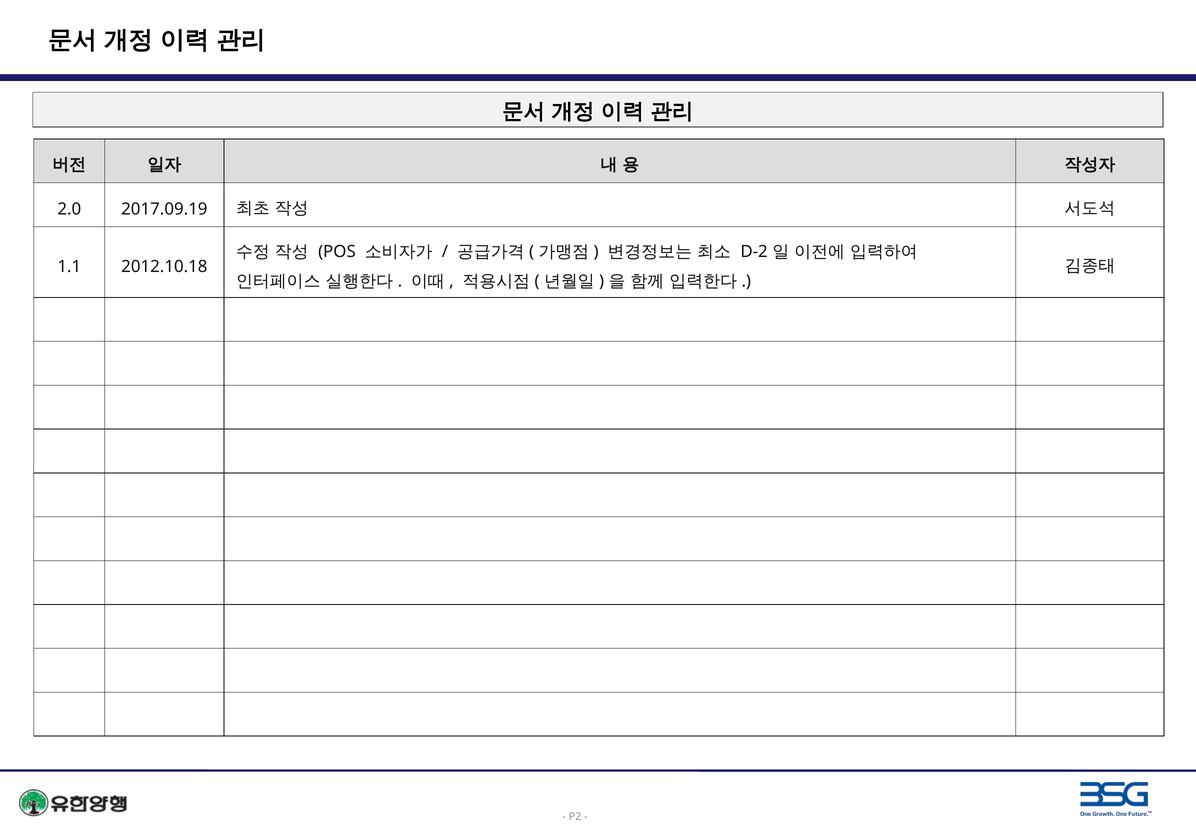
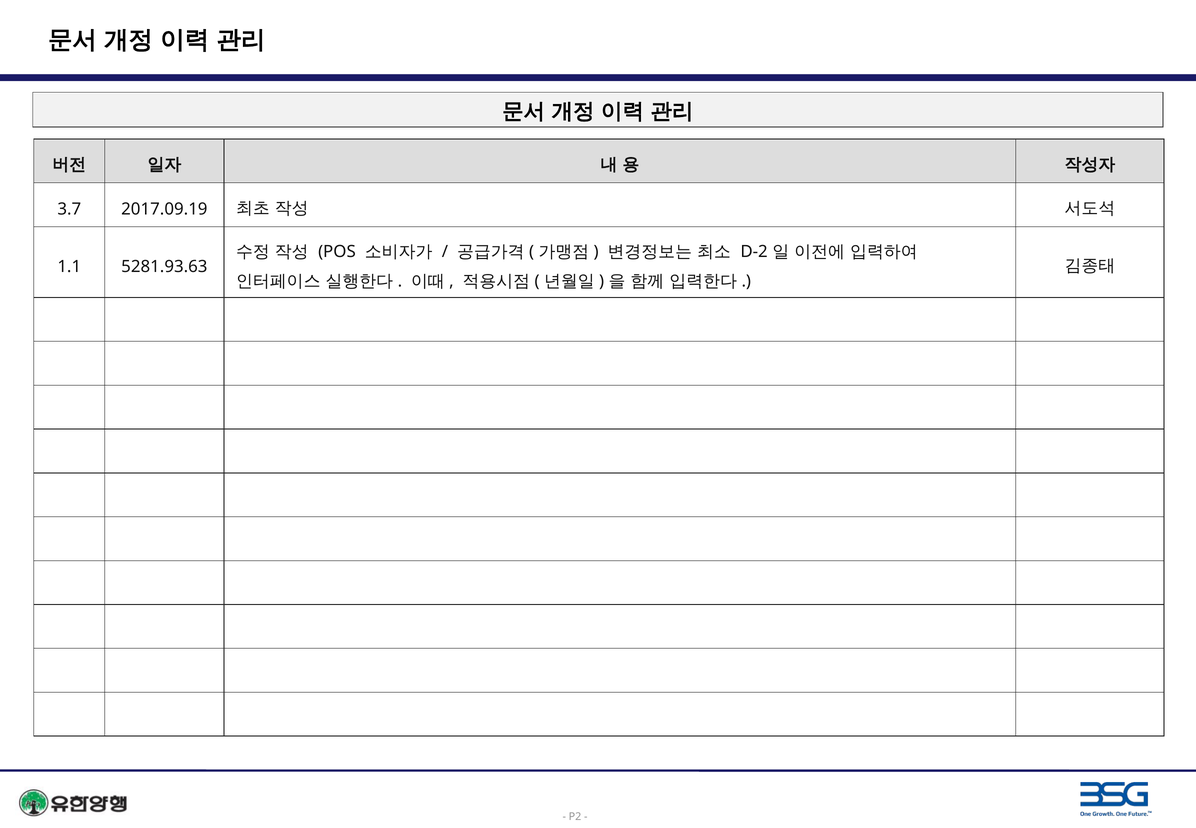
2.0: 2.0 -> 3.7
2012.10.18: 2012.10.18 -> 5281.93.63
